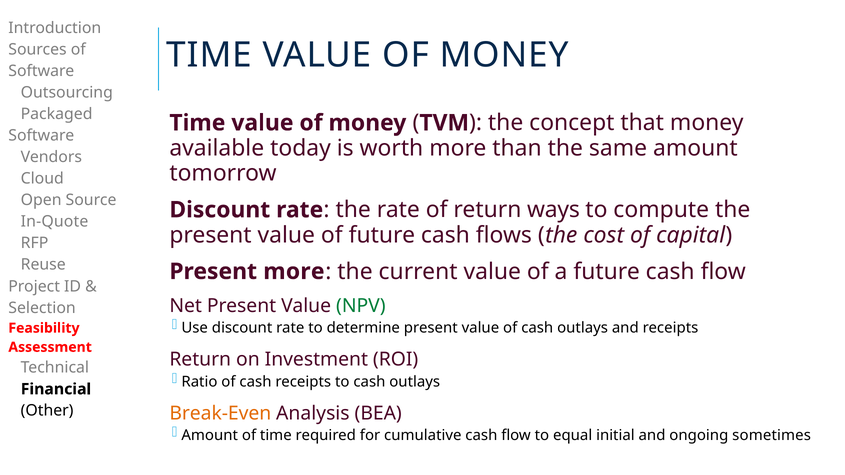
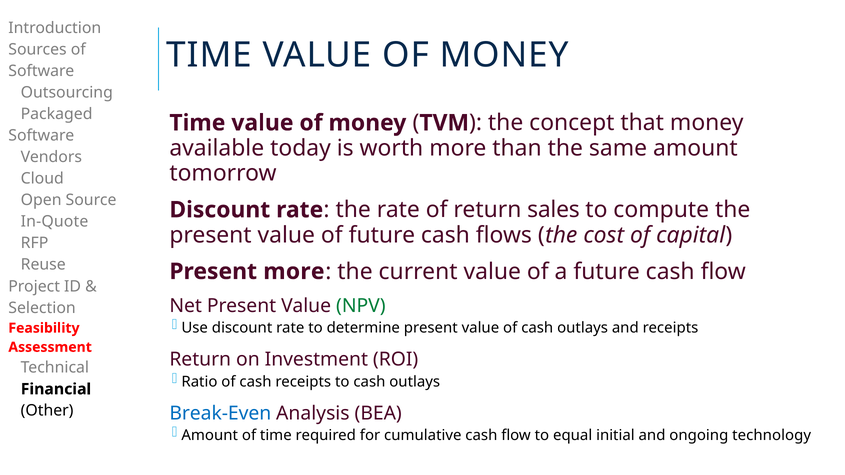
ways: ways -> sales
Break-Even colour: orange -> blue
sometimes: sometimes -> technology
